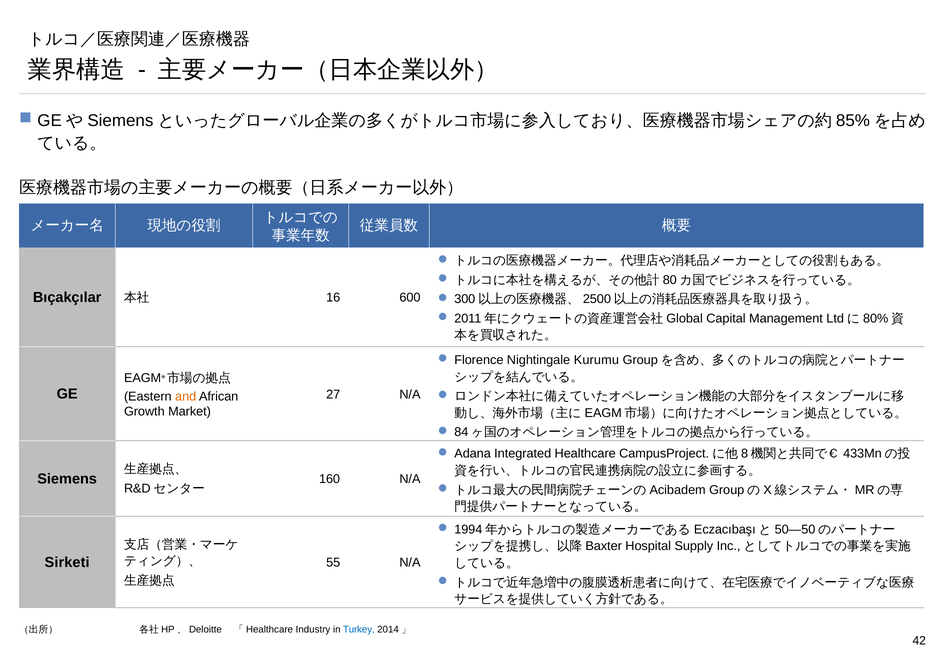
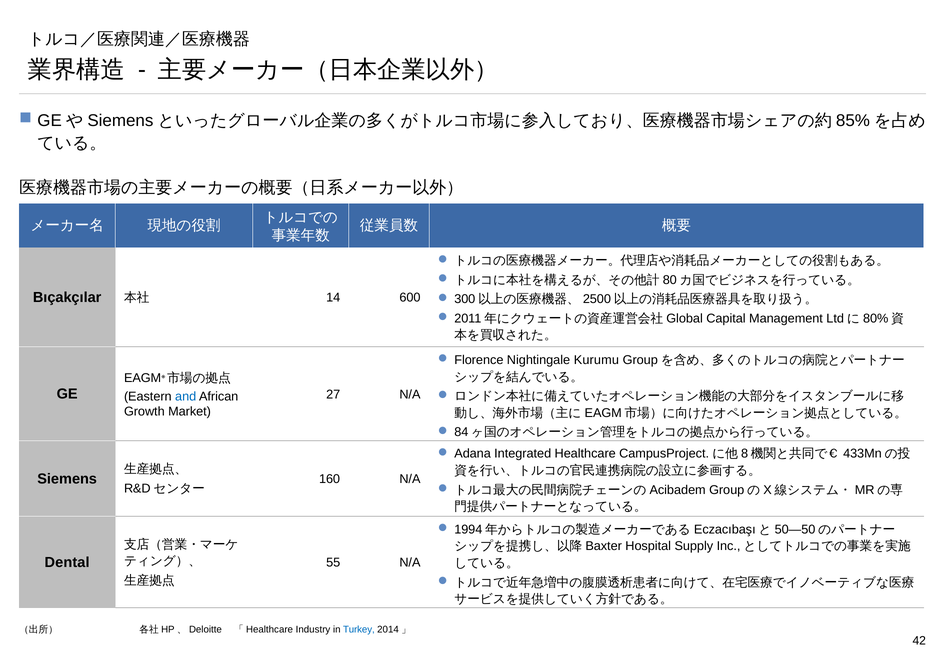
16: 16 -> 14
and colour: orange -> blue
Sirketi: Sirketi -> Dental
